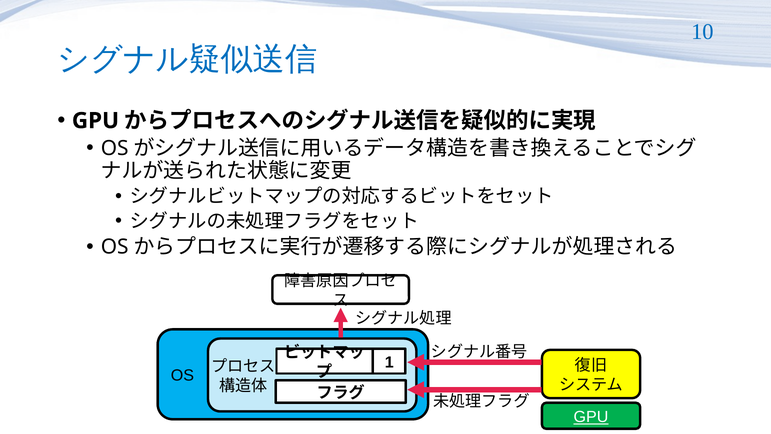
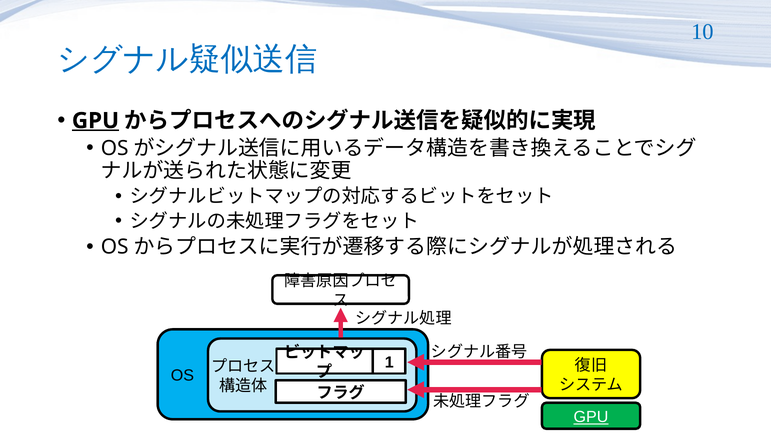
GPU at (95, 121) underline: none -> present
